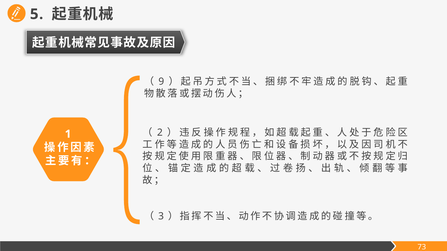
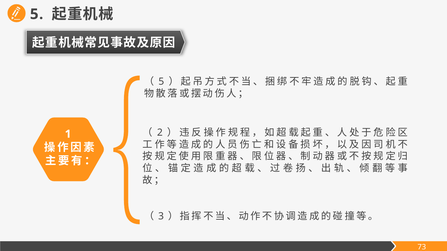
9 at (161, 82): 9 -> 5
